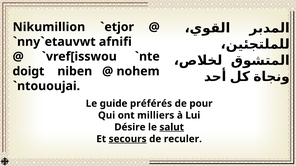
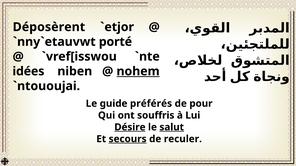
Nikumillion: Nikumillion -> Déposèrent
afnifi: afnifi -> porté
doigt: doigt -> idées
nohem underline: none -> present
milliers: milliers -> souffris
Désire underline: none -> present
